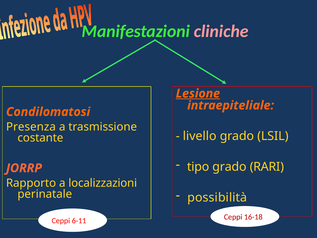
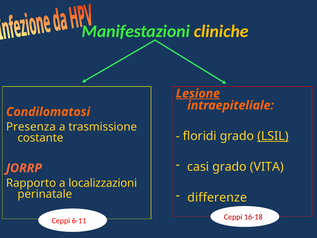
cliniche colour: pink -> yellow
livello: livello -> floridi
LSIL underline: none -> present
tipo: tipo -> casi
RARI: RARI -> VITA
possibilità: possibilità -> differenze
